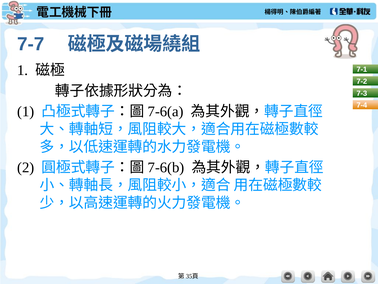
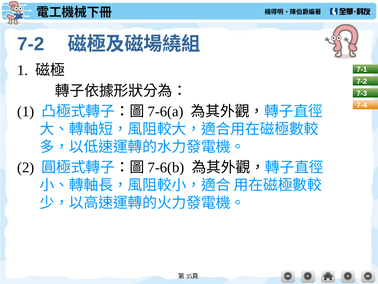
7-7 at (31, 44): 7-7 -> 7-2
